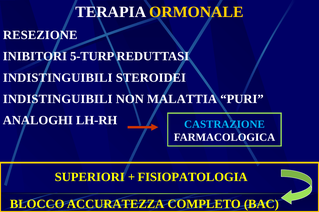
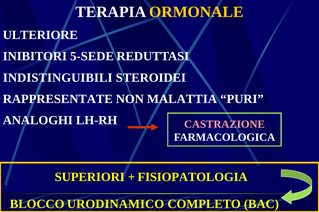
RESEZIONE: RESEZIONE -> ULTERIORE
5-TURP: 5-TURP -> 5-SEDE
INDISTINGUIBILI at (58, 99): INDISTINGUIBILI -> RAPPRESENTATE
CASTRAZIONE colour: light blue -> pink
ACCURATEZZA: ACCURATEZZA -> URODINAMICO
